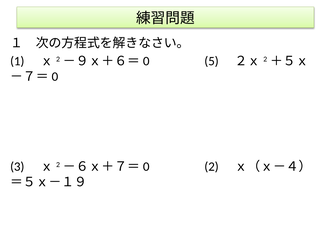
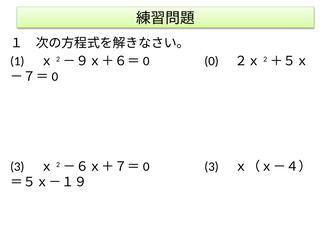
5: 5 -> 0
2 at (212, 166): 2 -> 3
